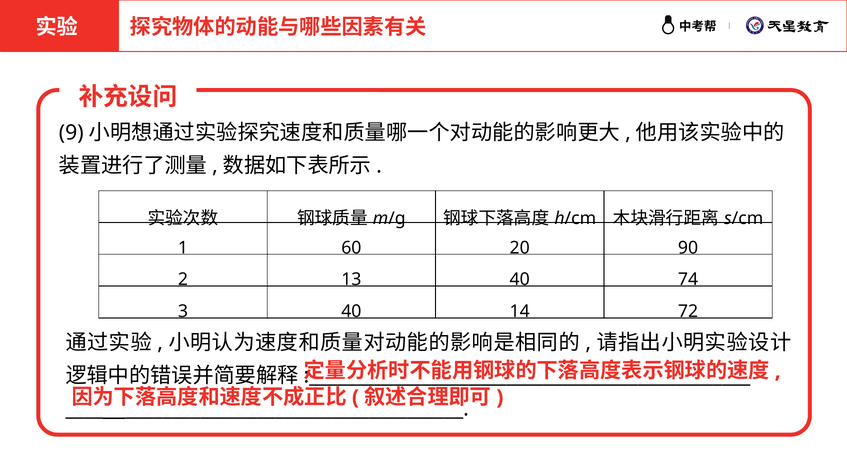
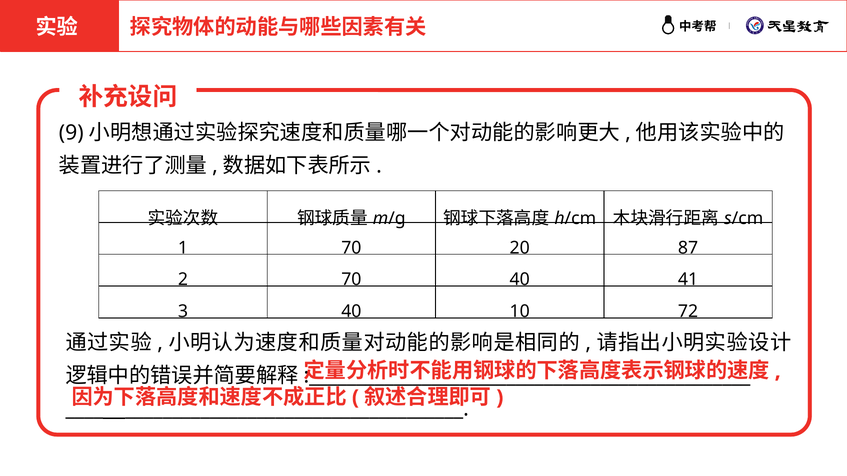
1 60: 60 -> 70
90: 90 -> 87
2 13: 13 -> 70
74: 74 -> 41
14: 14 -> 10
